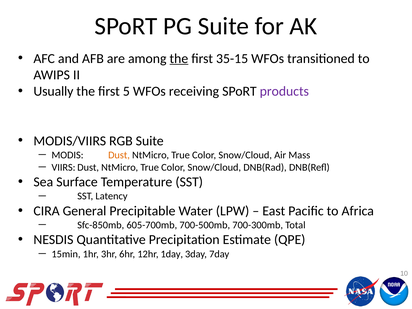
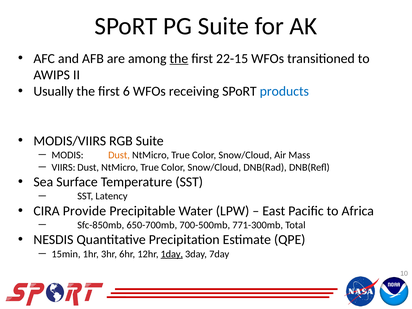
35-15: 35-15 -> 22-15
5: 5 -> 6
products colour: purple -> blue
General: General -> Provide
605-700mb: 605-700mb -> 650-700mb
700-300mb: 700-300mb -> 771-300mb
1day underline: none -> present
